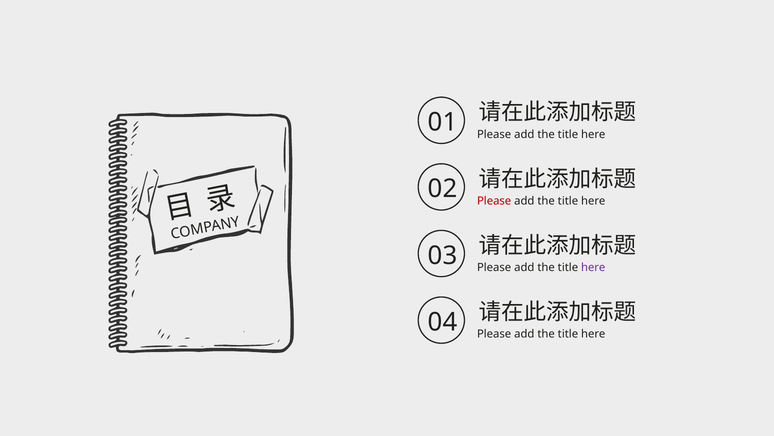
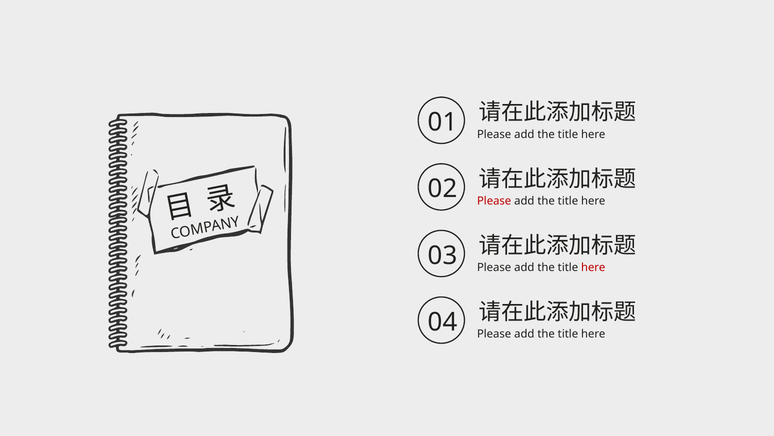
here at (593, 267) colour: purple -> red
